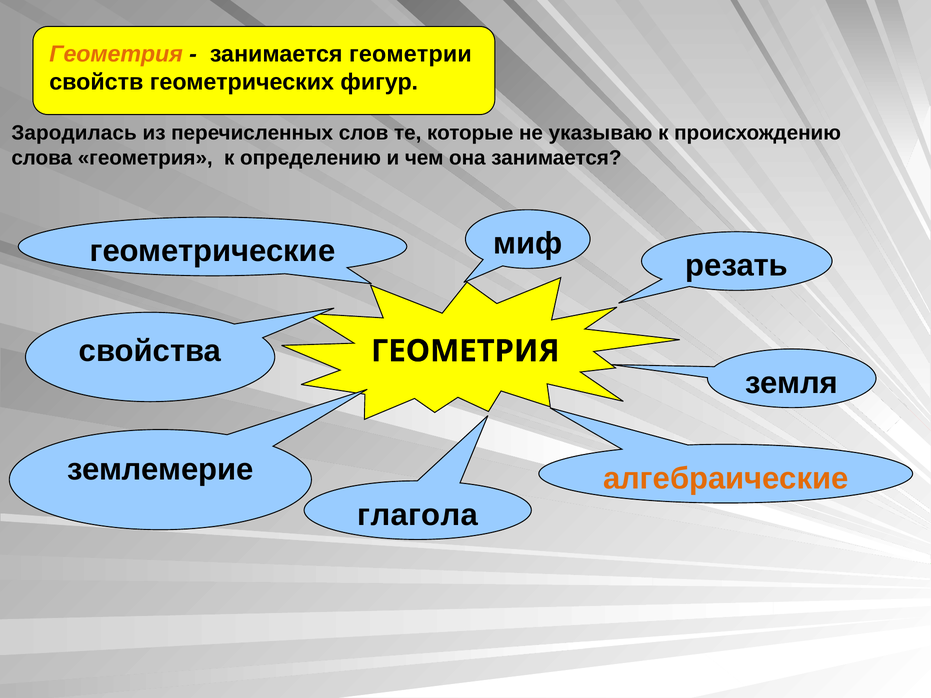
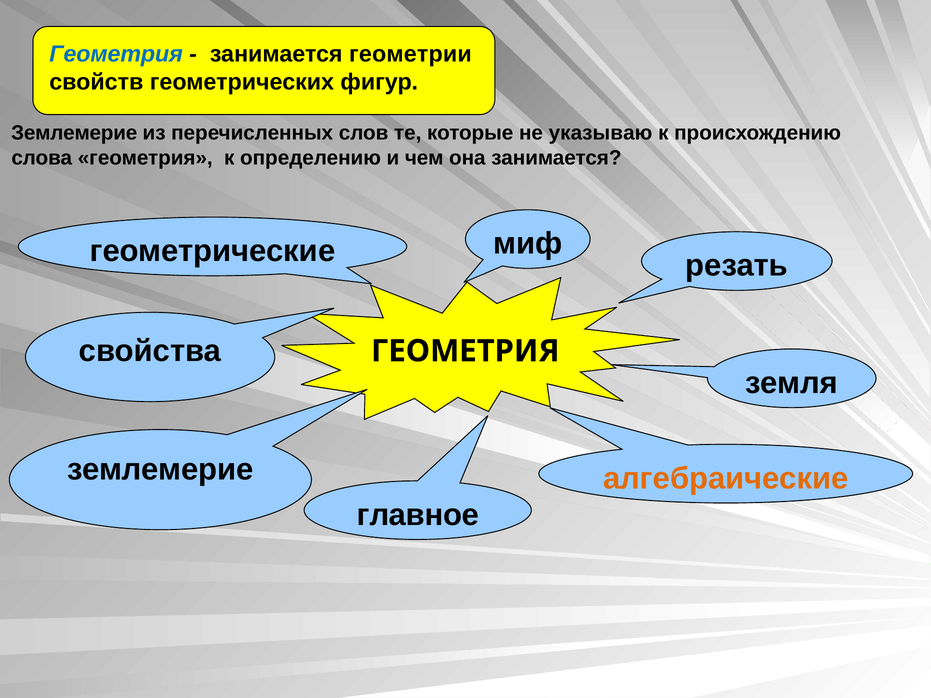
Геометрия at (116, 54) colour: orange -> blue
Зародилась at (74, 133): Зародилась -> Землемерие
глагола: глагола -> главное
